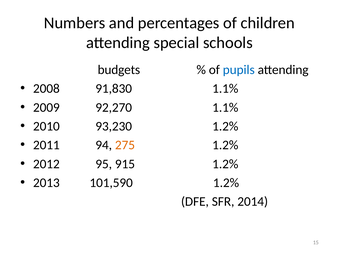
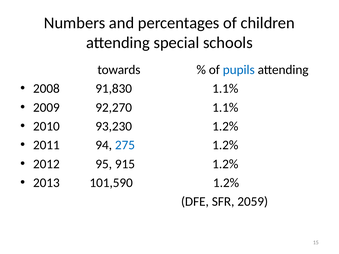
budgets: budgets -> towards
275 colour: orange -> blue
2014: 2014 -> 2059
